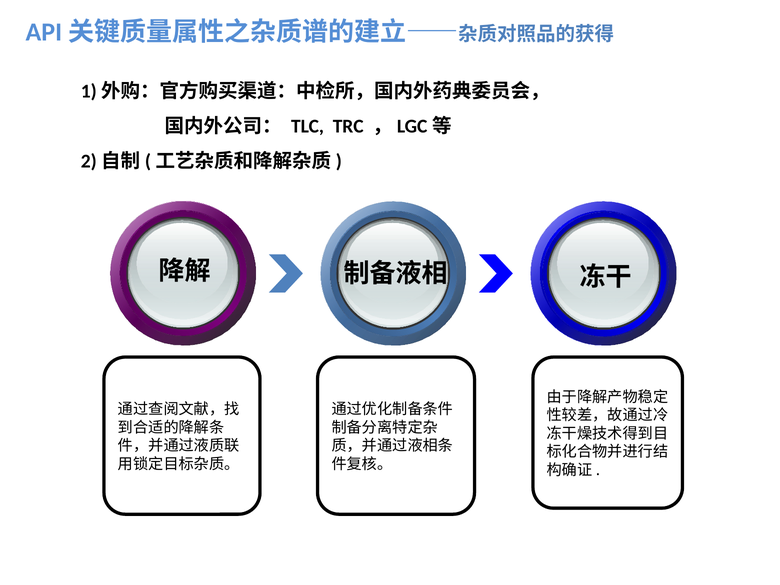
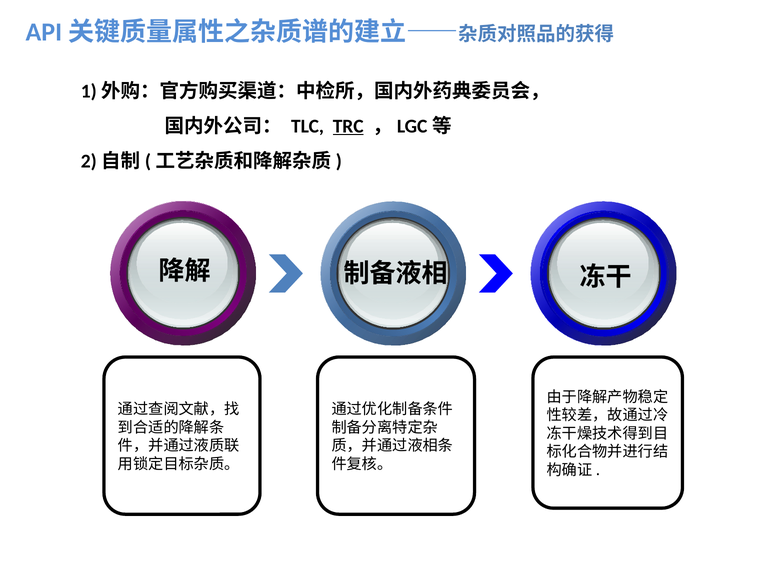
TRC underline: none -> present
